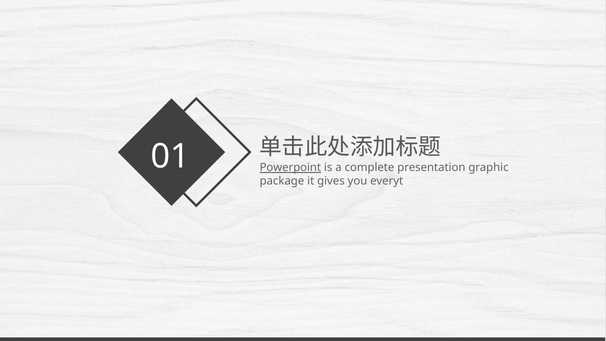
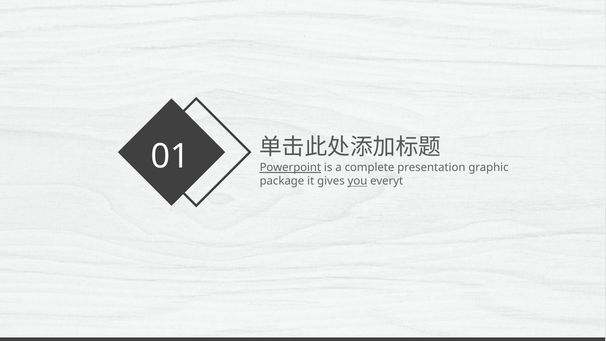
you underline: none -> present
